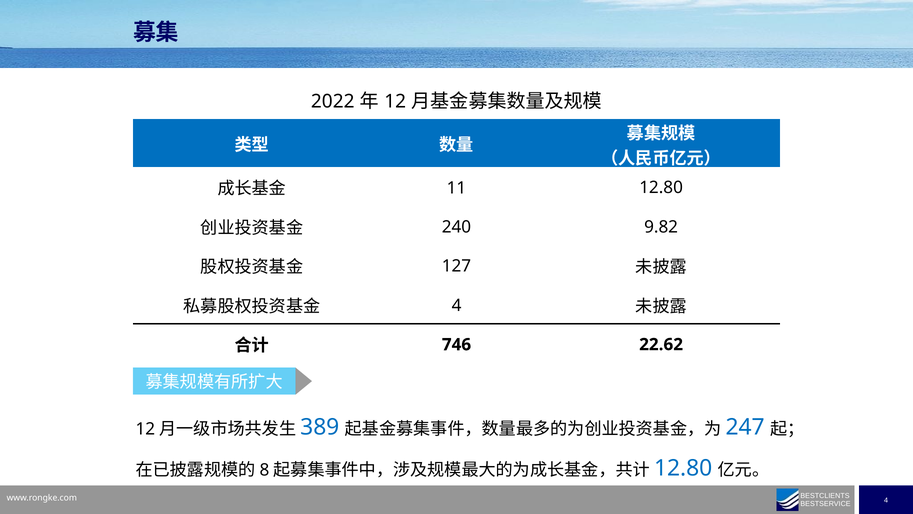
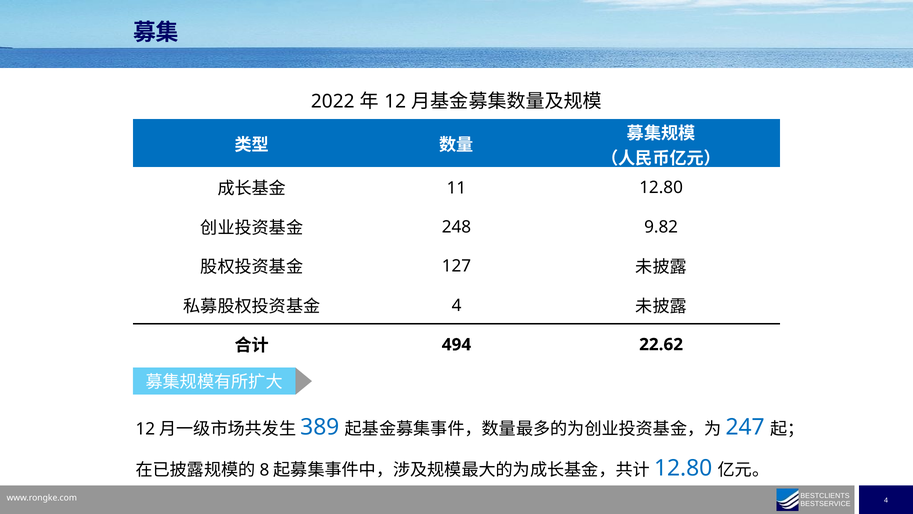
240: 240 -> 248
746: 746 -> 494
